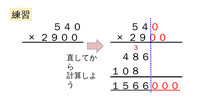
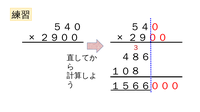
０００ underline: present -> none
